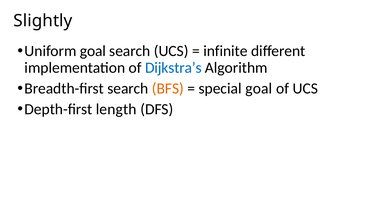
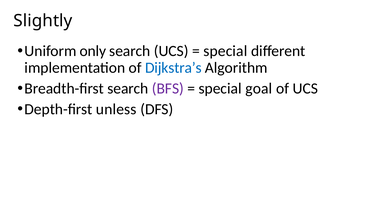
Uniform goal: goal -> only
infinite at (225, 51): infinite -> special
BFS colour: orange -> purple
length: length -> unless
